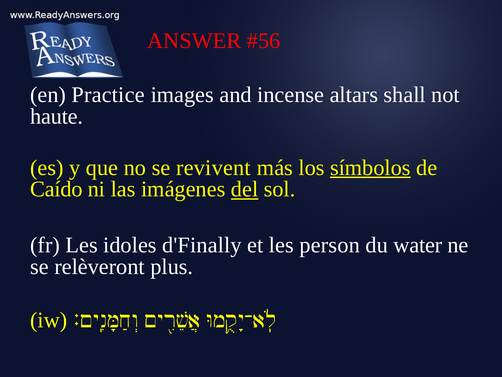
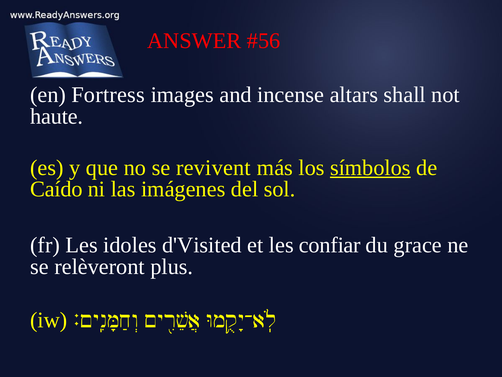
Practice: Practice -> Fortress
del underline: present -> none
d'Finally: d'Finally -> d'Visited
person: person -> confiar
water: water -> grace
